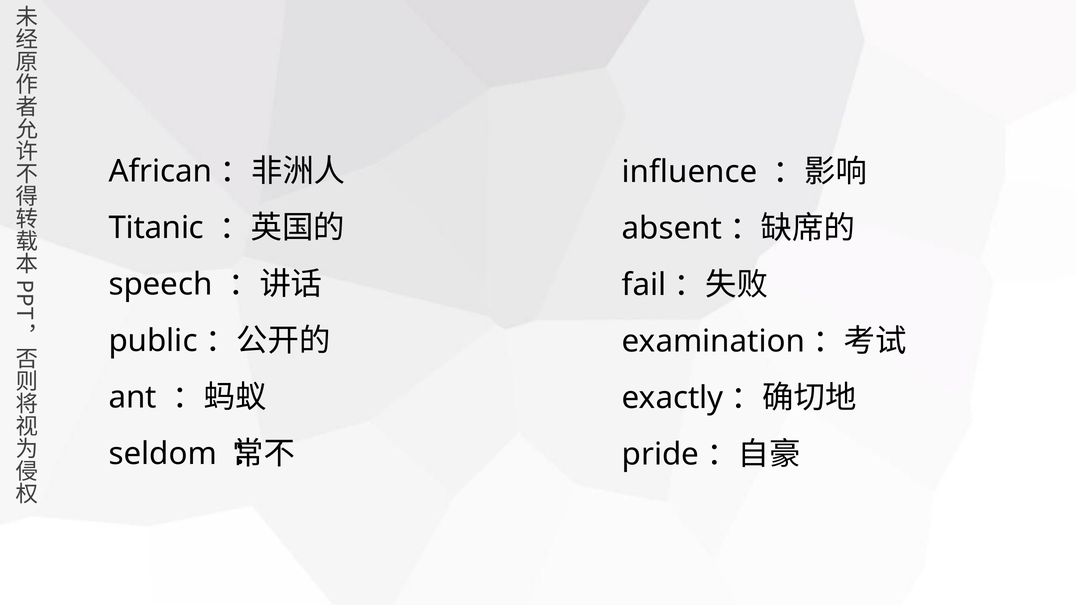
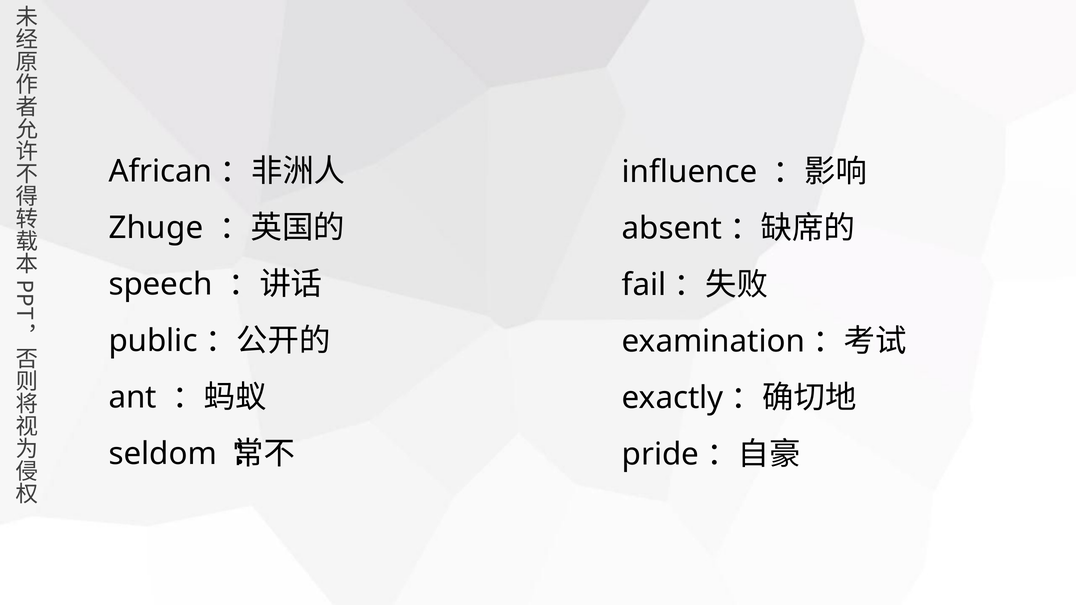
Titanic: Titanic -> Zhuge
